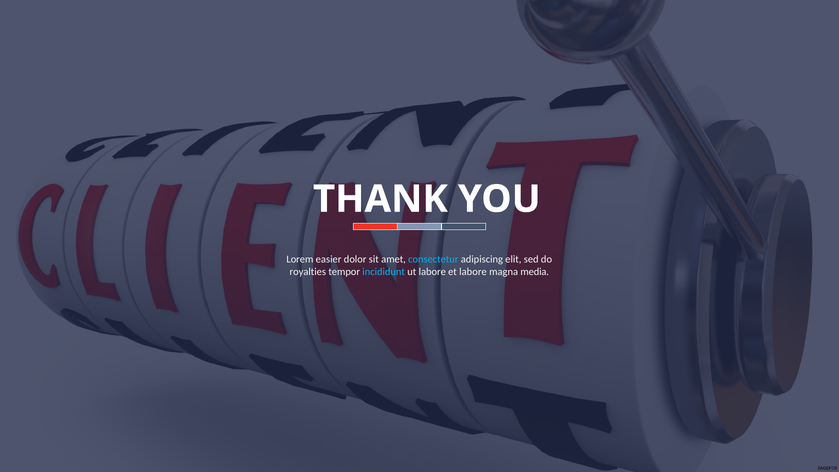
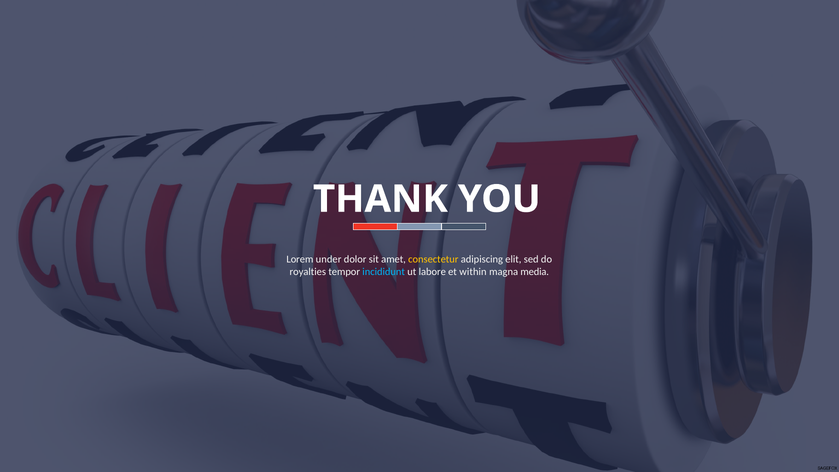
easier: easier -> under
consectetur colour: light blue -> yellow
et labore: labore -> within
